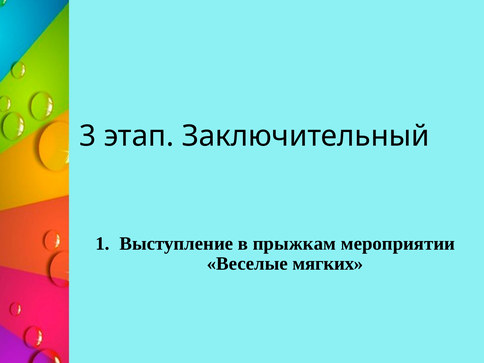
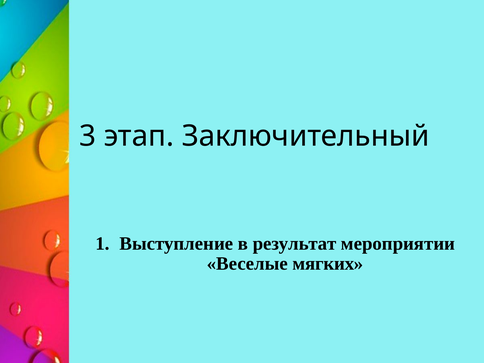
прыжкам: прыжкам -> результат
